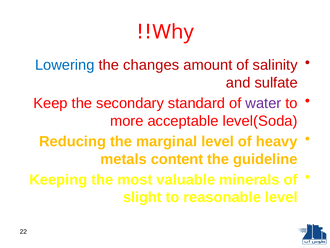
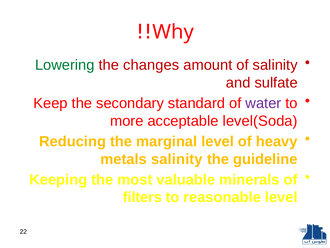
Lowering colour: blue -> green
metals content: content -> salinity
slight: slight -> filters
